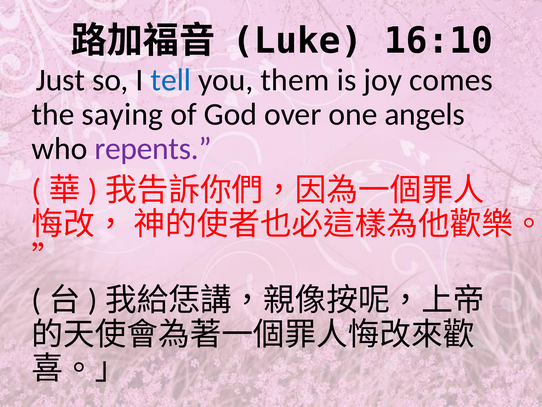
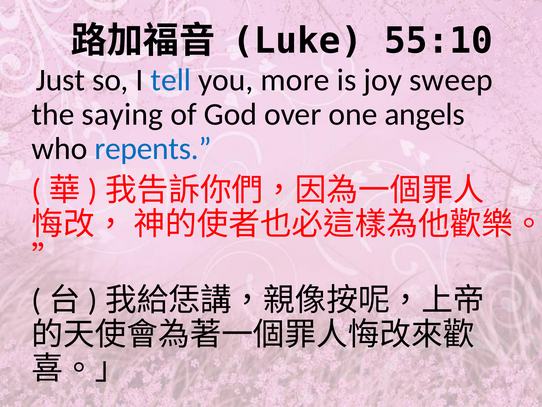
16:10: 16:10 -> 55:10
them: them -> more
comes: comes -> sweep
repents colour: purple -> blue
